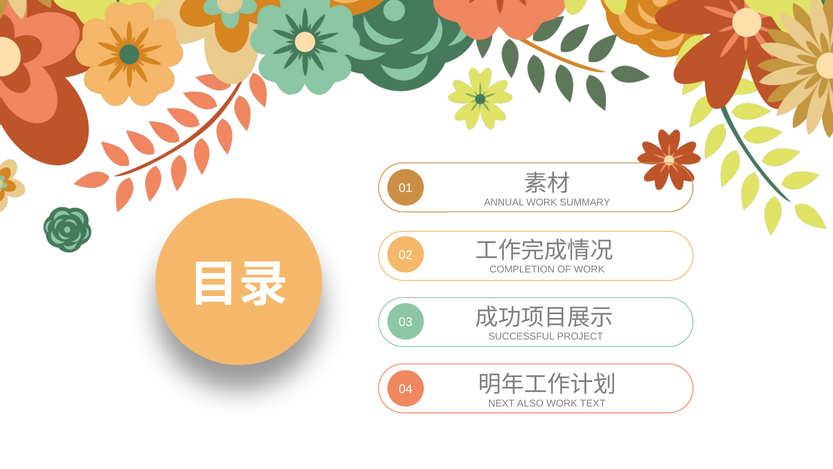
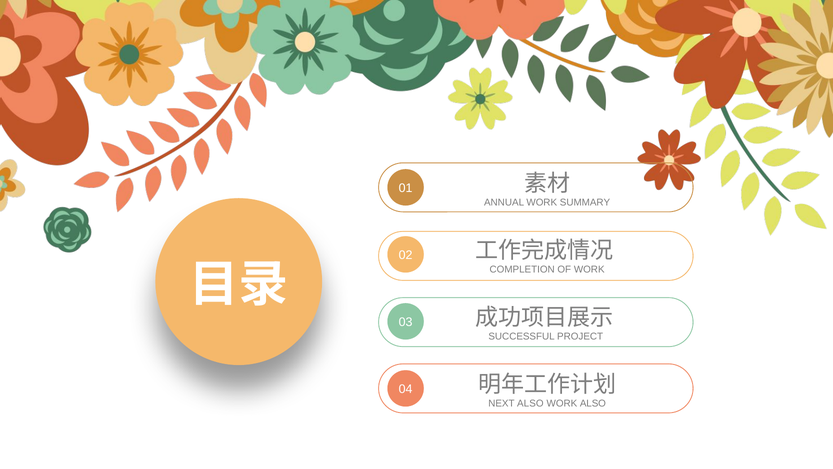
WORK TEXT: TEXT -> ALSO
